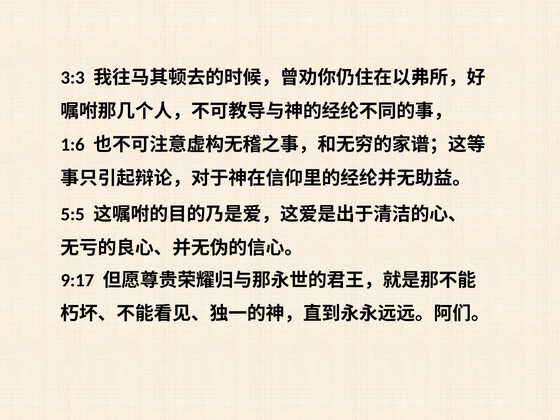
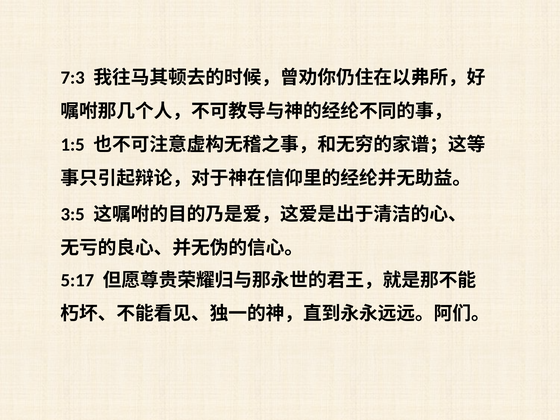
3:3: 3:3 -> 7:3
1:6: 1:6 -> 1:5
5:5: 5:5 -> 3:5
9:17: 9:17 -> 5:17
